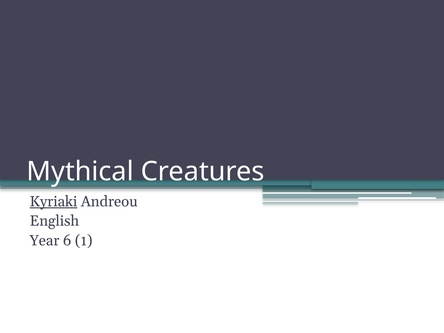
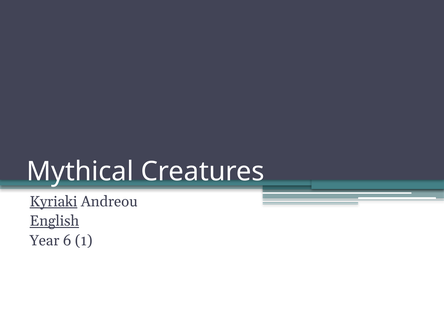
English underline: none -> present
